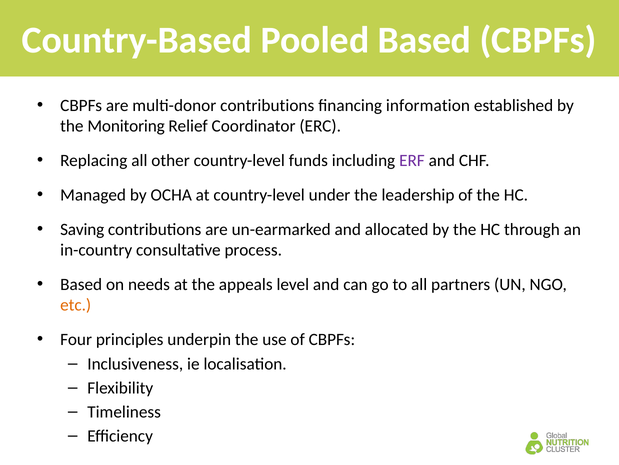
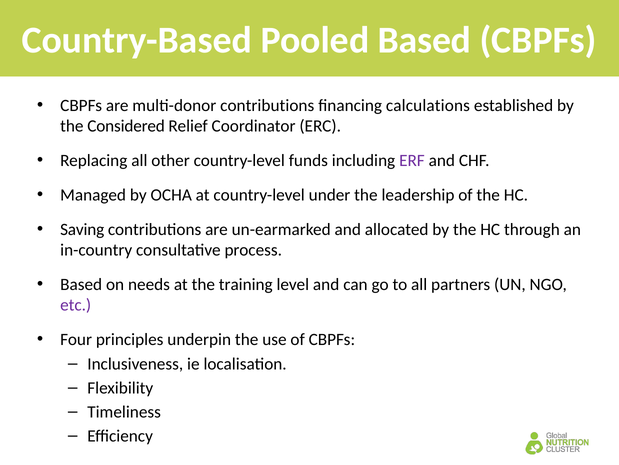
information: information -> calculations
Monitoring: Monitoring -> Considered
appeals: appeals -> training
etc colour: orange -> purple
